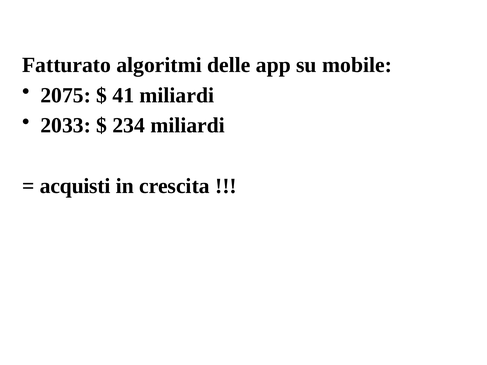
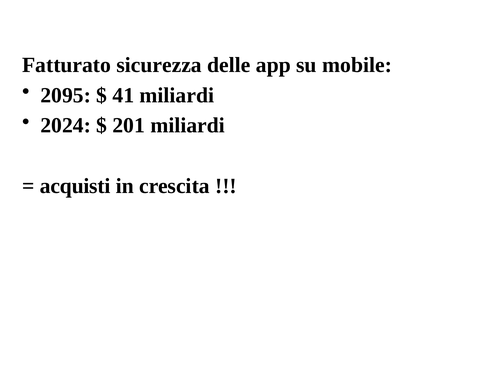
algoritmi: algoritmi -> sicurezza
2075: 2075 -> 2095
2033: 2033 -> 2024
234: 234 -> 201
